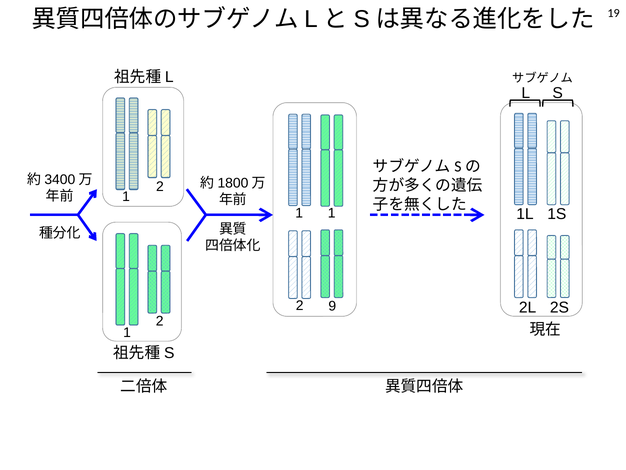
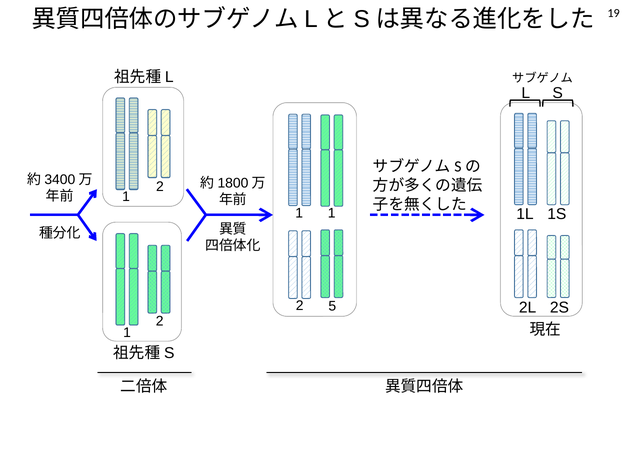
9: 9 -> 5
